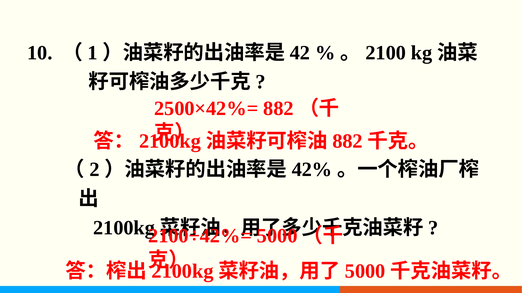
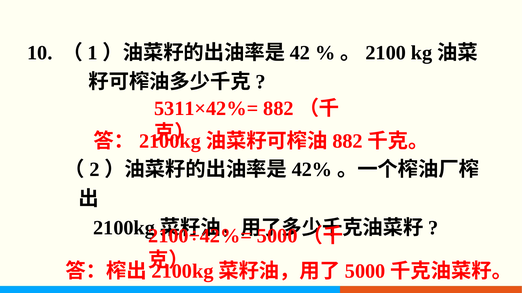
2500×42%=: 2500×42%= -> 5311×42%=
